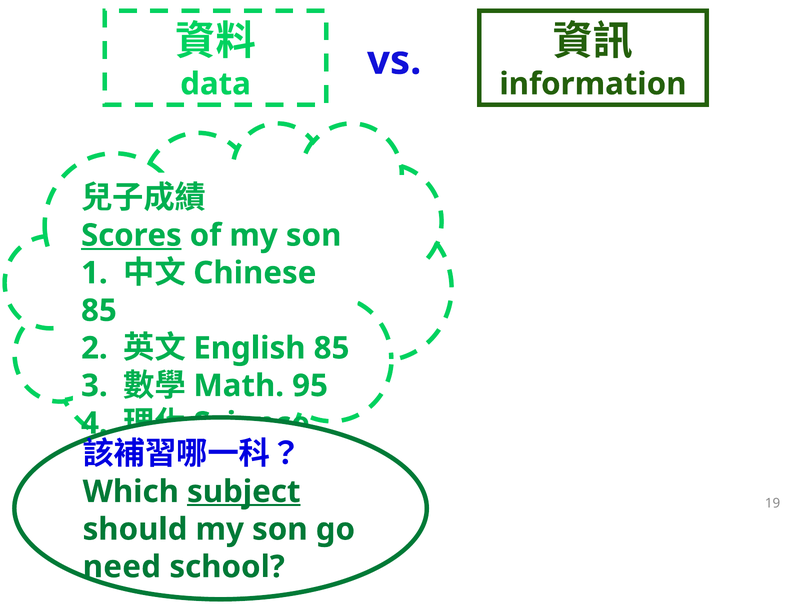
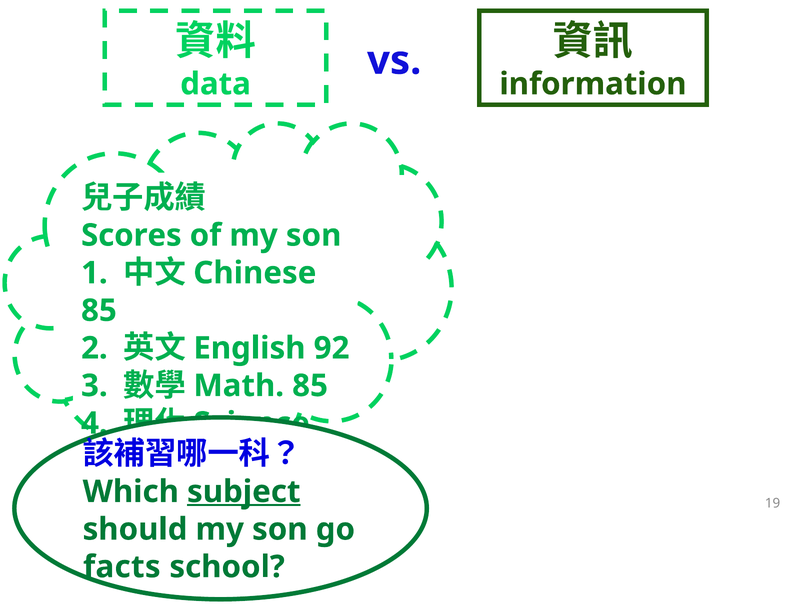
Scores underline: present -> none
85 at (332, 348): 85 -> 92
95 at (310, 386): 95 -> 85
need: need -> facts
